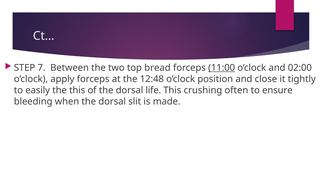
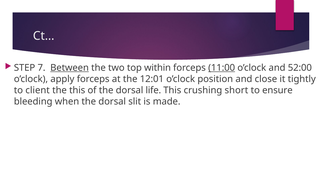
Between underline: none -> present
bread: bread -> within
02:00: 02:00 -> 52:00
12:48: 12:48 -> 12:01
easily: easily -> client
often: often -> short
